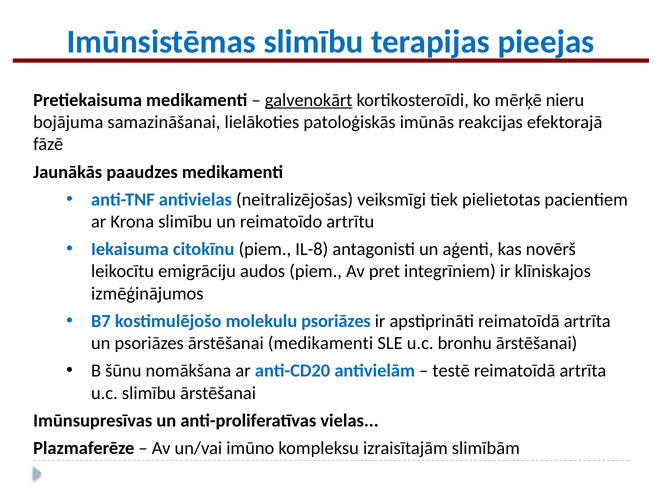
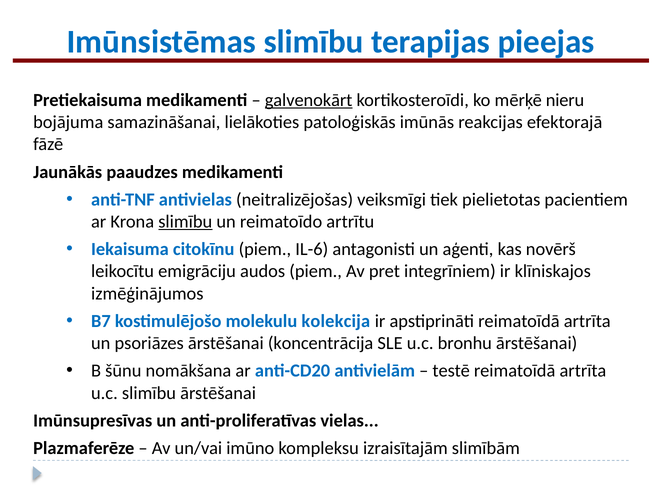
slimību at (185, 221) underline: none -> present
IL-8: IL-8 -> IL-6
molekulu psoriāzes: psoriāzes -> kolekcija
ārstēšanai medikamenti: medikamenti -> koncentrācija
